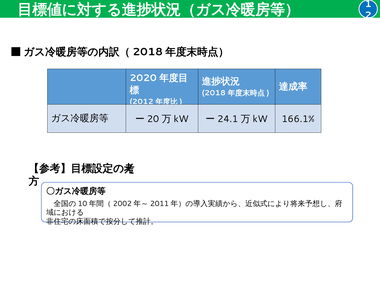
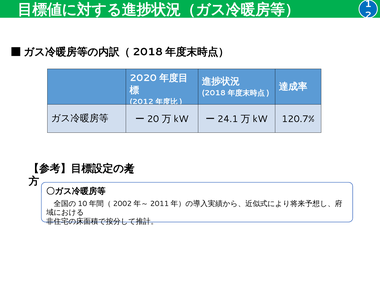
166.1%: 166.1% -> 120.7%
